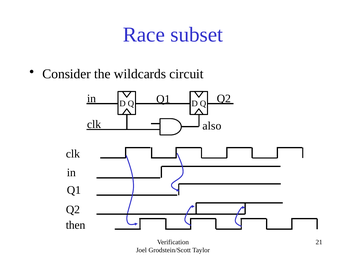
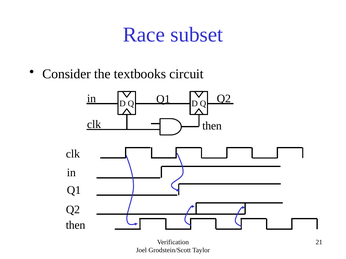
wildcards: wildcards -> textbooks
clk also: also -> then
